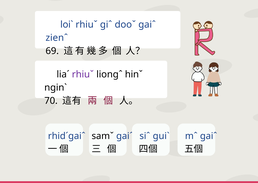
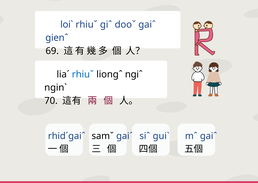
zienˆ: zienˆ -> gienˆ
rhiuˇ at (83, 74) colour: purple -> blue
hinˇ: hinˇ -> ngiˆ
